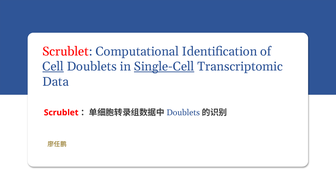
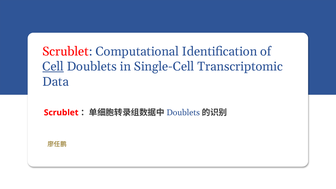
Single-Cell underline: present -> none
